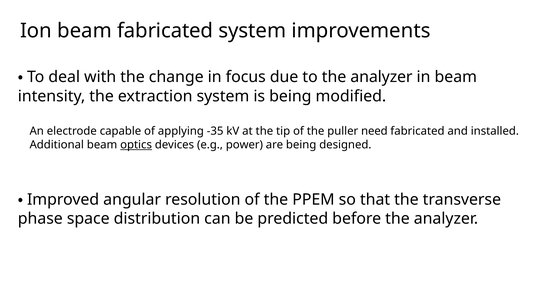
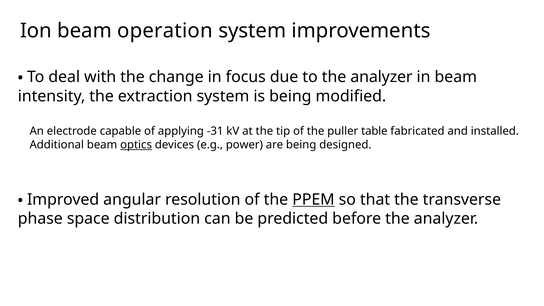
beam fabricated: fabricated -> operation
-35: -35 -> -31
need: need -> table
PPEM underline: none -> present
